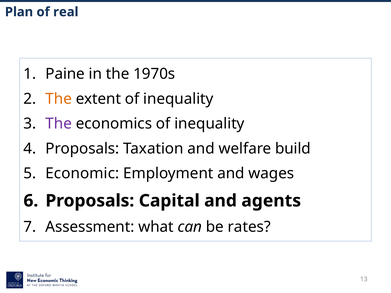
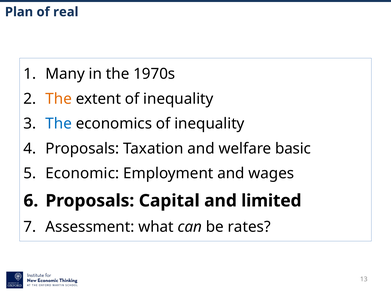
Paine: Paine -> Many
The at (59, 124) colour: purple -> blue
build: build -> basic
agents: agents -> limited
